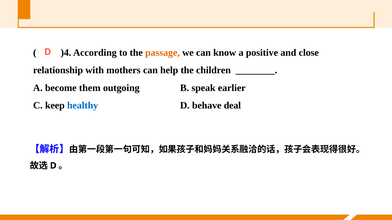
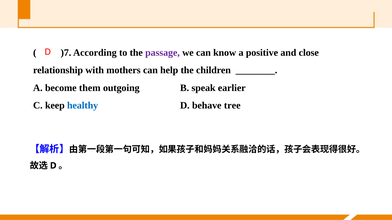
)4: )4 -> )7
passage colour: orange -> purple
deal: deal -> tree
